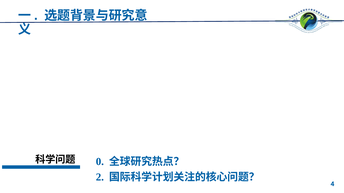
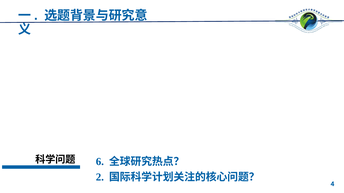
0: 0 -> 6
